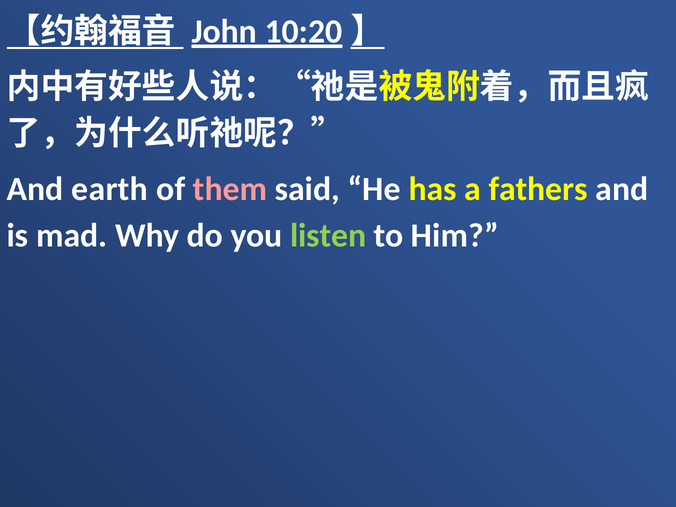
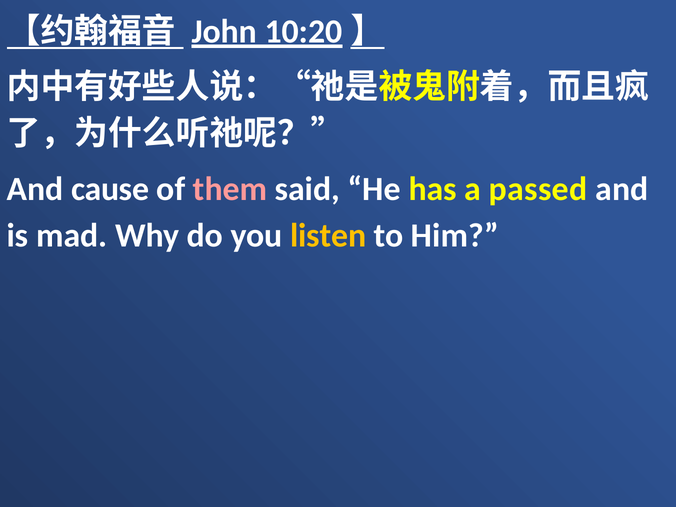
earth: earth -> cause
fathers: fathers -> passed
listen colour: light green -> yellow
